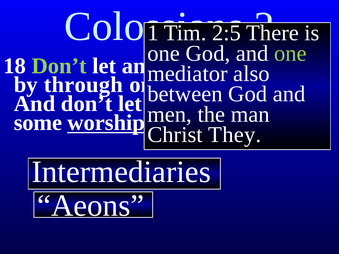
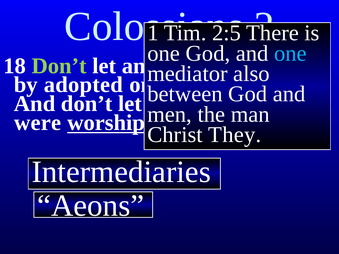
one at (290, 53) colour: light green -> light blue
through: through -> adopted
some: some -> were
